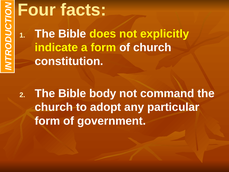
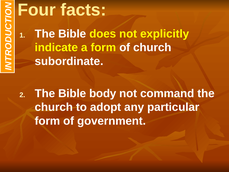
constitution: constitution -> subordinate
